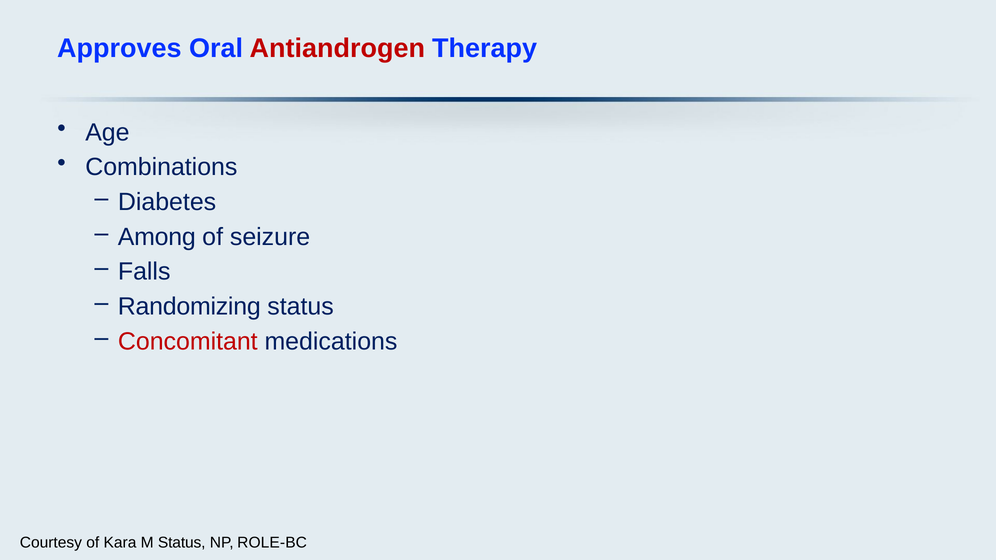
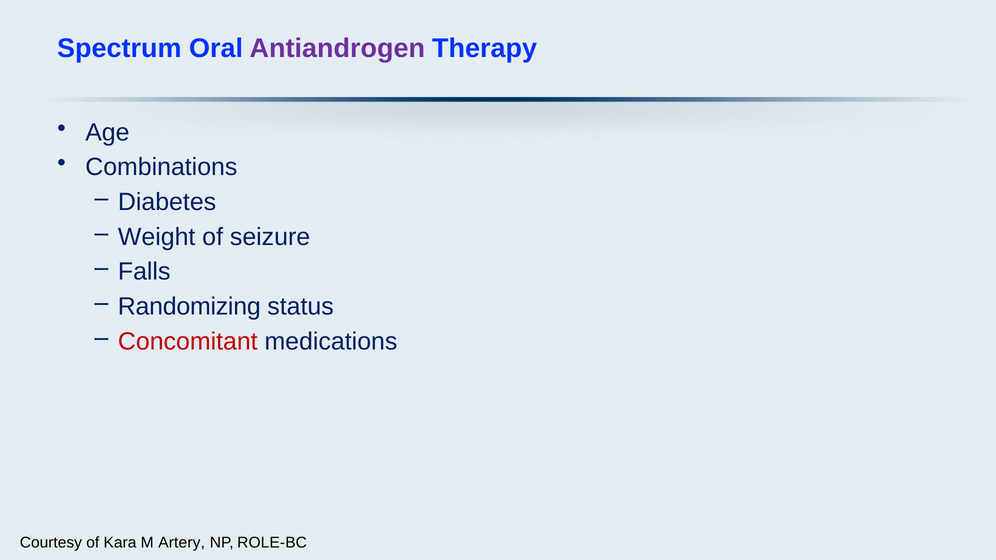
Approves: Approves -> Spectrum
Antiandrogen colour: red -> purple
Among: Among -> Weight
M Status: Status -> Artery
